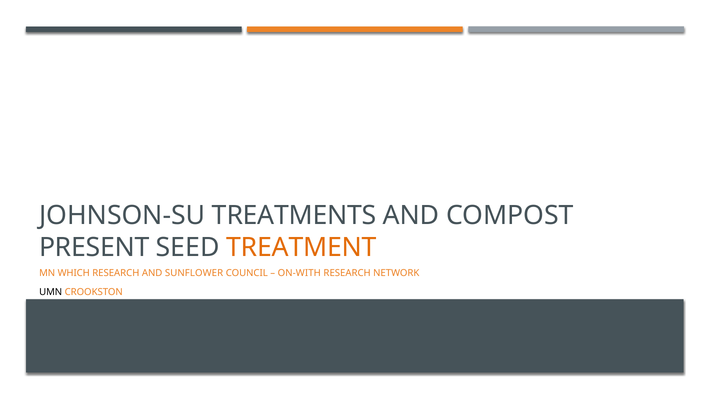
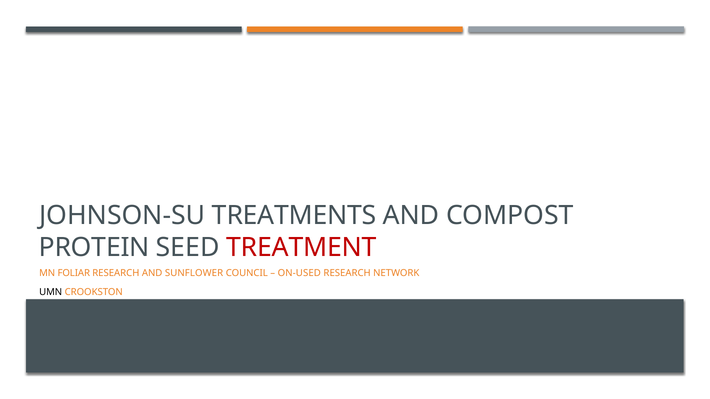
PRESENT: PRESENT -> PROTEIN
TREATMENT colour: orange -> red
WHICH: WHICH -> FOLIAR
ON-WITH: ON-WITH -> ON-USED
